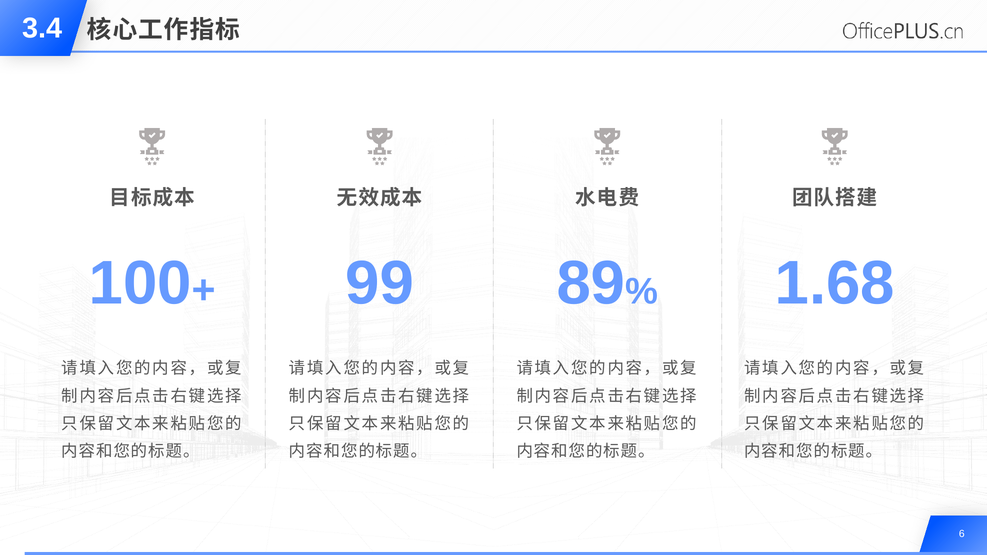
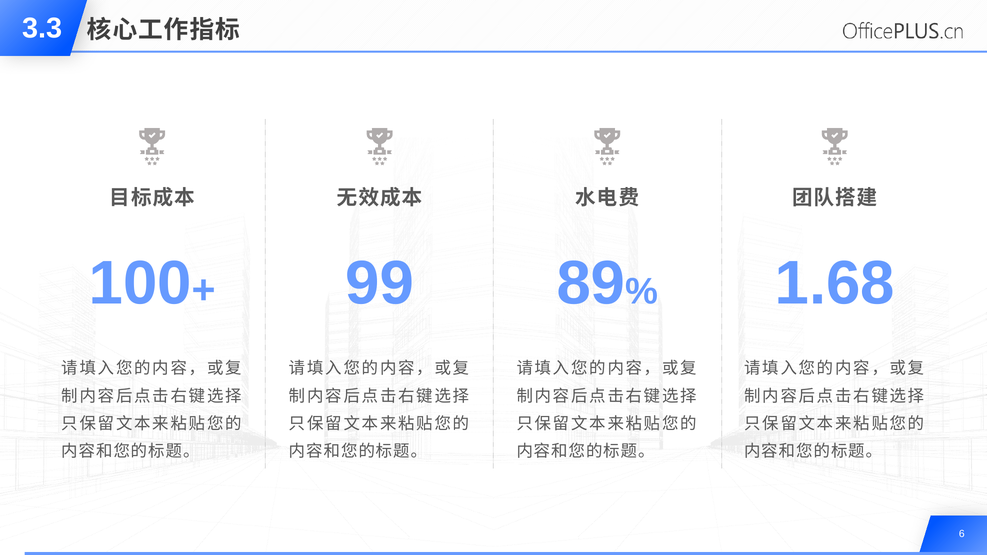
3.4: 3.4 -> 3.3
